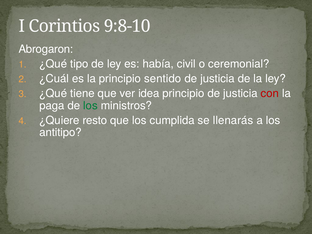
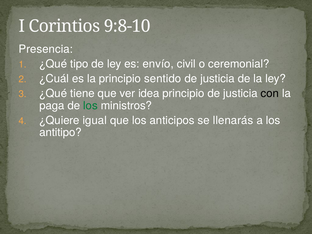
Abrogaron: Abrogaron -> Presencia
había: había -> envío
con colour: red -> black
resto: resto -> igual
cumplida: cumplida -> anticipos
